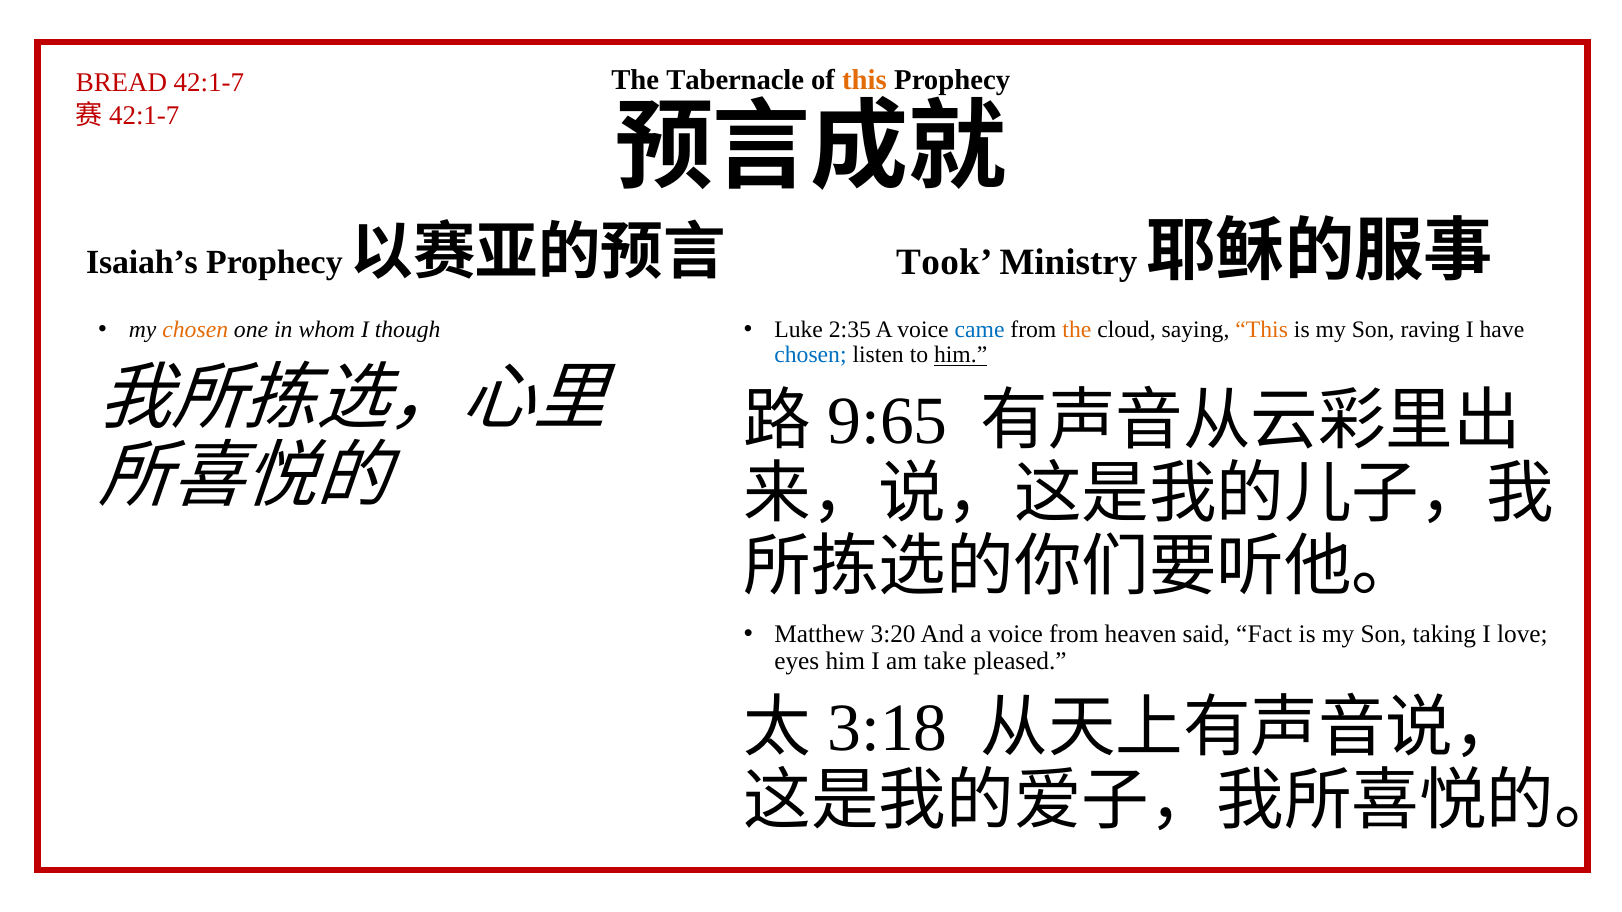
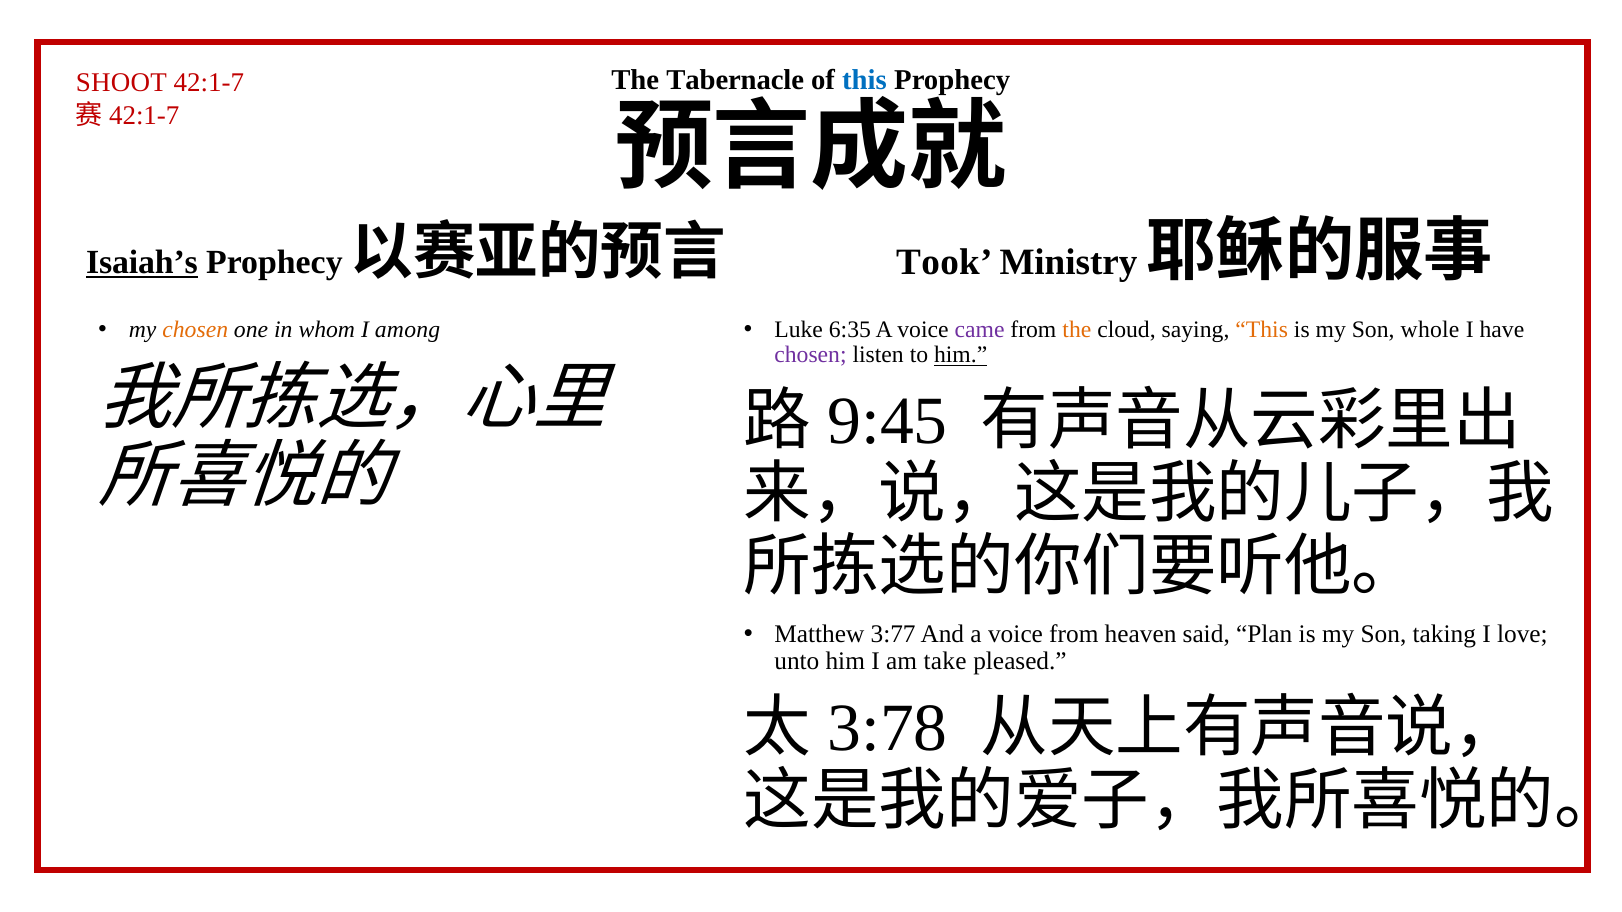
this at (864, 80) colour: orange -> blue
BREAD: BREAD -> SHOOT
Isaiah’s underline: none -> present
though: though -> among
2:35: 2:35 -> 6:35
came colour: blue -> purple
raving: raving -> whole
chosen at (810, 355) colour: blue -> purple
9:65: 9:65 -> 9:45
3:20: 3:20 -> 3:77
Fact: Fact -> Plan
eyes: eyes -> unto
3:18: 3:18 -> 3:78
